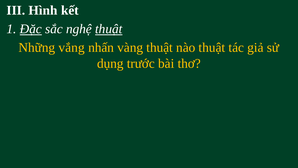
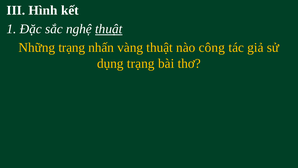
Đặc underline: present -> none
Những vắng: vắng -> trạng
nào thuật: thuật -> công
dụng trước: trước -> trạng
